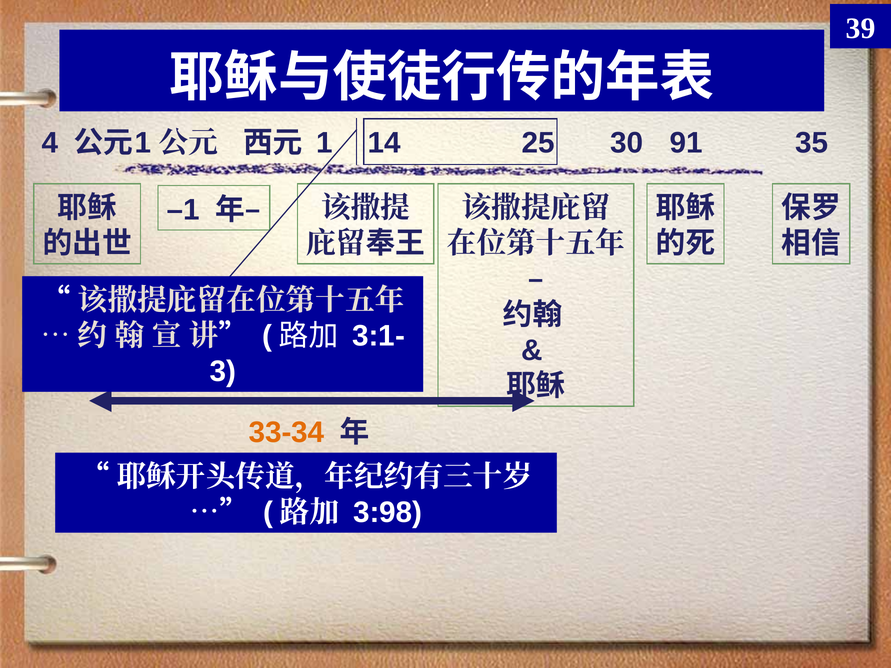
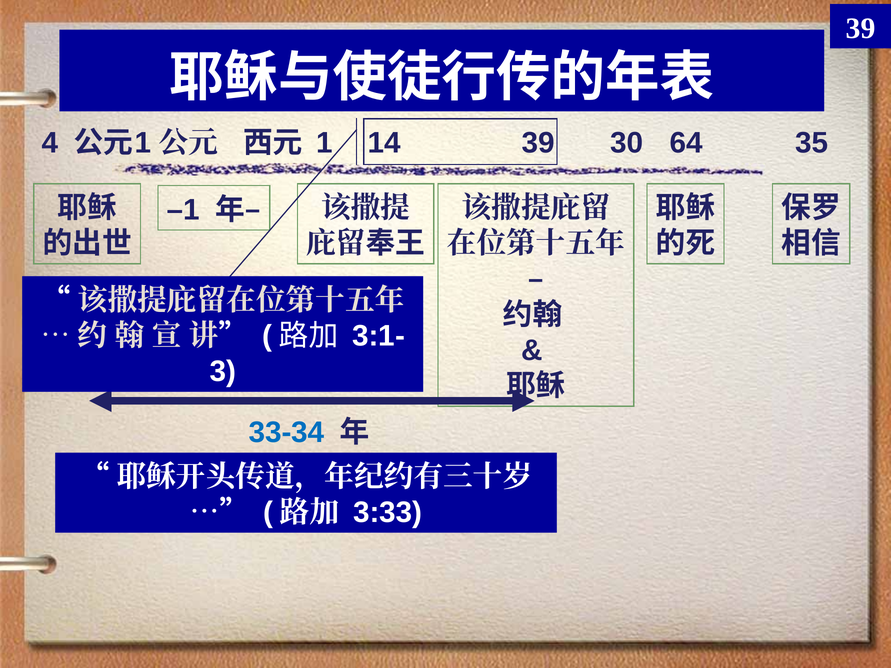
1 25: 25 -> 39
91: 91 -> 64
33-34 colour: orange -> blue
3:98: 3:98 -> 3:33
